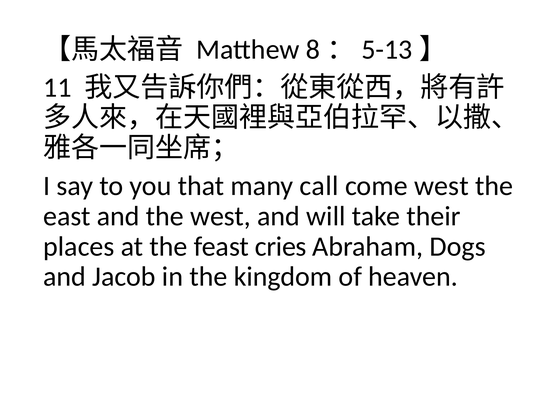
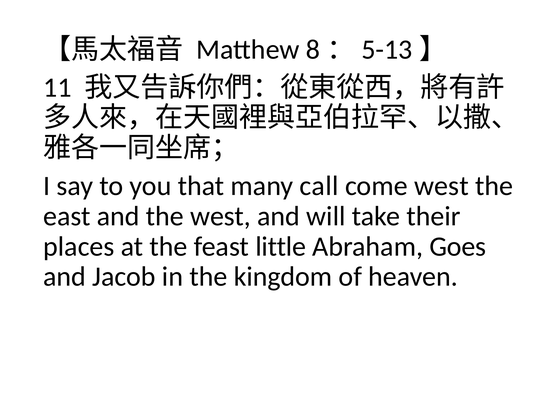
cries: cries -> little
Dogs: Dogs -> Goes
